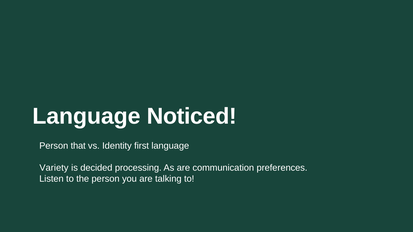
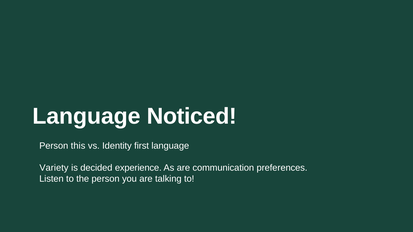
that: that -> this
processing: processing -> experience
